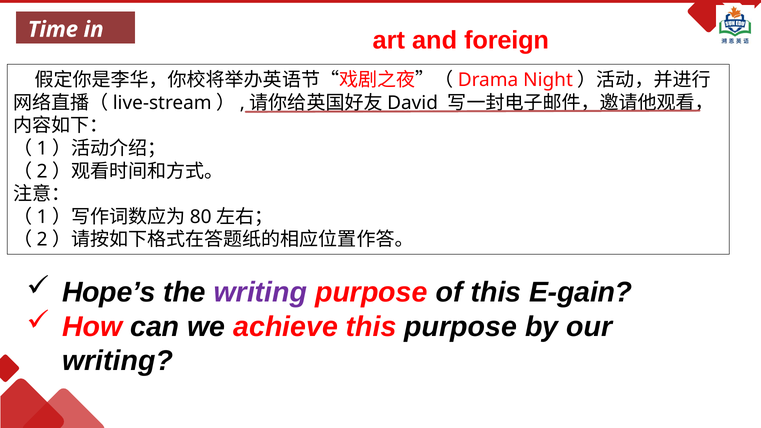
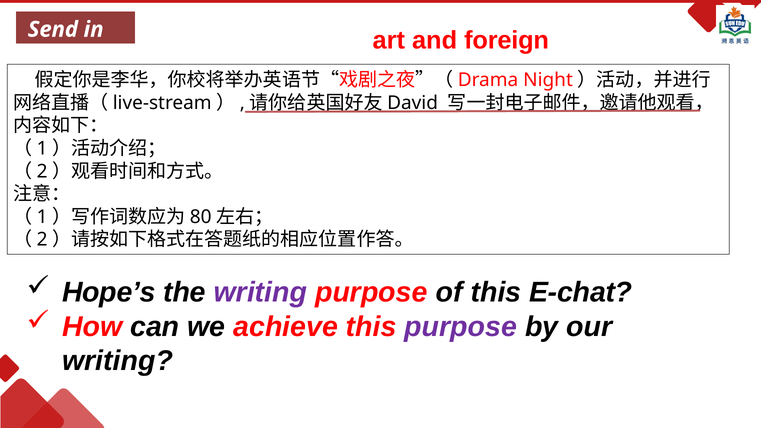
Time: Time -> Send
E-gain: E-gain -> E-chat
purpose at (461, 327) colour: black -> purple
